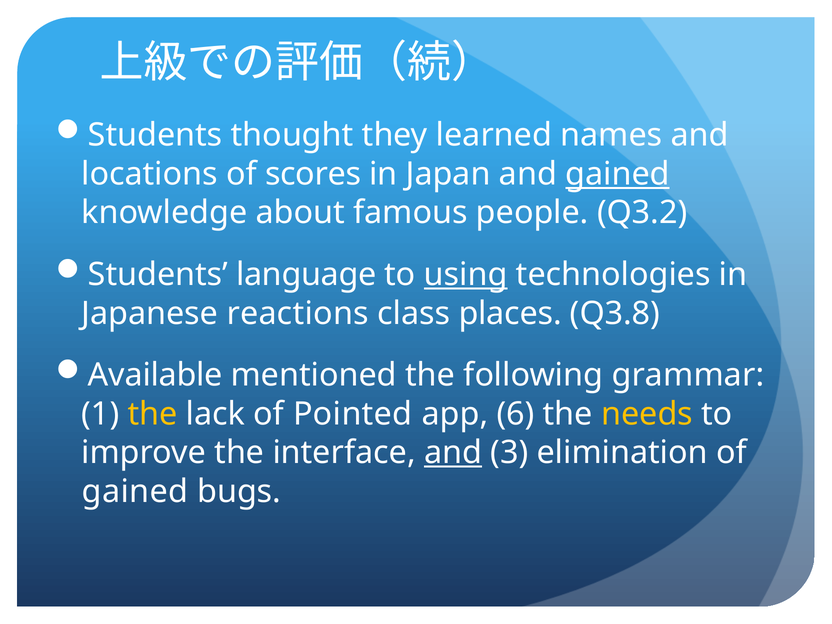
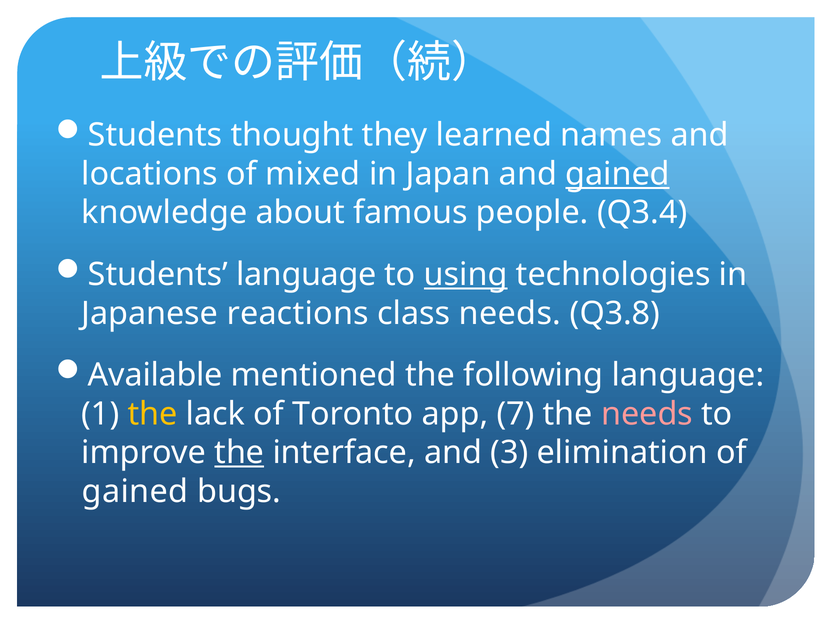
scores: scores -> mixed
Q3.2: Q3.2 -> Q3.4
class places: places -> needs
following grammar: grammar -> language
Pointed: Pointed -> Toronto
6: 6 -> 7
needs at (647, 414) colour: yellow -> pink
the at (239, 453) underline: none -> present
and at (453, 453) underline: present -> none
